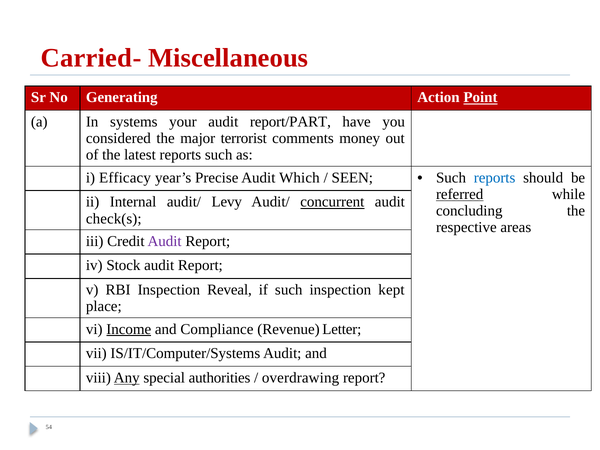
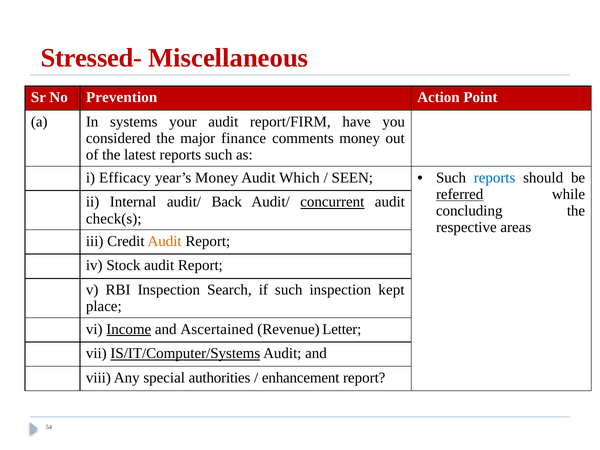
Carried-: Carried- -> Stressed-
Generating: Generating -> Prevention
Point underline: present -> none
report/PART: report/PART -> report/FIRM
terrorist: terrorist -> finance
year’s Precise: Precise -> Money
Levy: Levy -> Back
Audit at (165, 241) colour: purple -> orange
Reveal: Reveal -> Search
Compliance: Compliance -> Ascertained
IS/IT/Computer/Systems underline: none -> present
Any underline: present -> none
overdrawing: overdrawing -> enhancement
